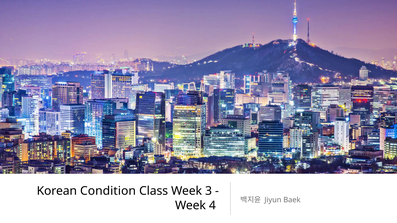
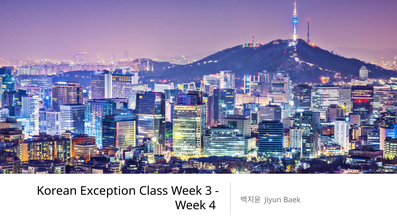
Condition: Condition -> Exception
